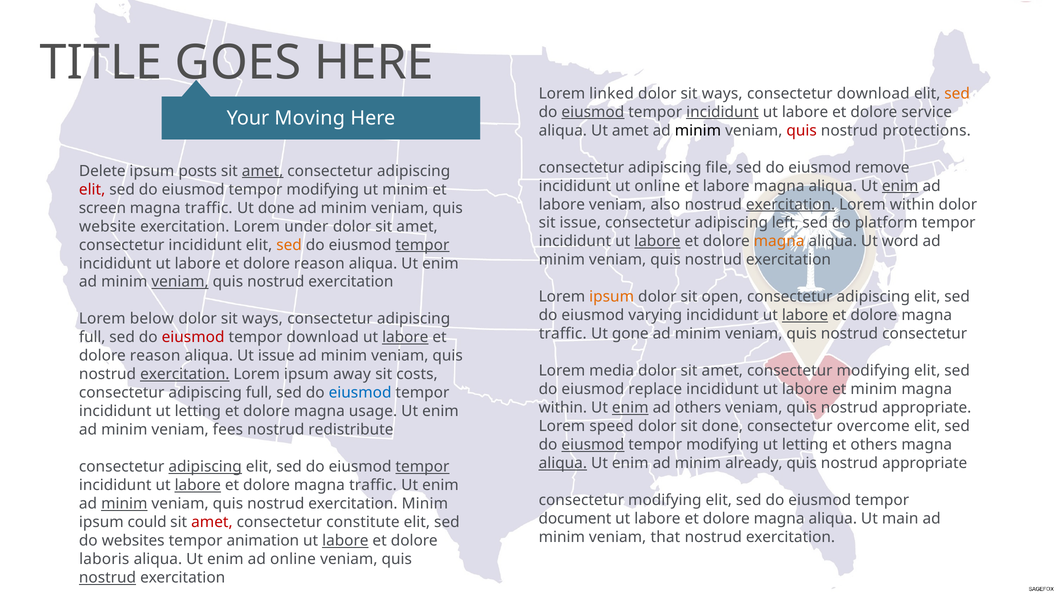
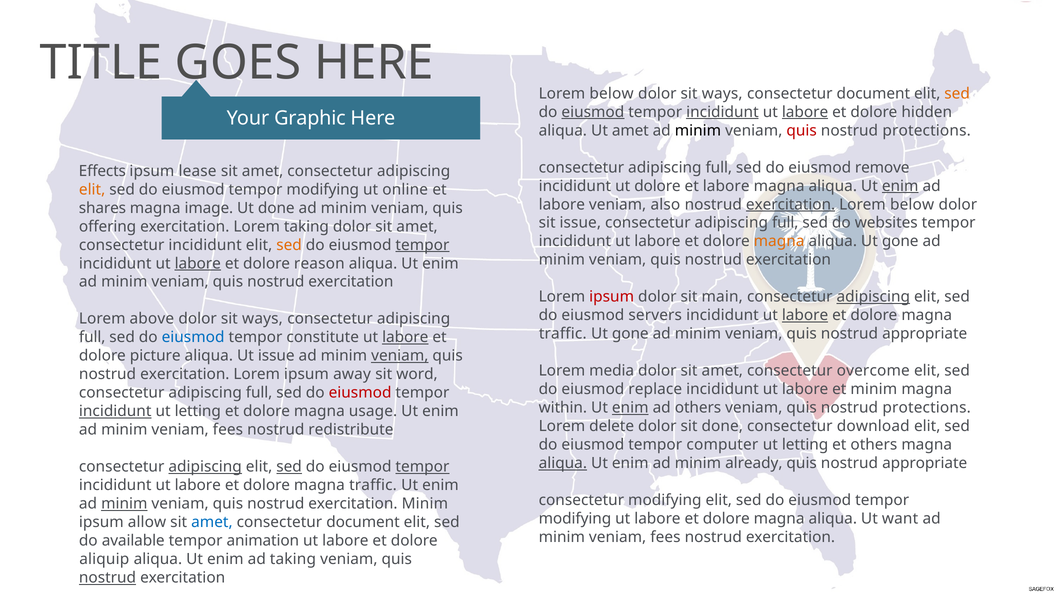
linked at (612, 93): linked -> below
download at (873, 93): download -> document
labore at (805, 112) underline: none -> present
service: service -> hidden
Moving: Moving -> Graphic
file at (719, 167): file -> full
Delete: Delete -> Effects
posts: posts -> lease
amet at (263, 171) underline: present -> none
ut online: online -> dolore
elit at (92, 189) colour: red -> orange
ut minim: minim -> online
within at (912, 204): within -> below
screen: screen -> shares
traffic at (209, 208): traffic -> image
left at (785, 223): left -> full
platform: platform -> websites
website: website -> offering
Lorem under: under -> taking
labore at (657, 241) underline: present -> none
aliqua Ut word: word -> gone
labore at (198, 263) underline: none -> present
veniam at (180, 282) underline: present -> none
ipsum at (612, 297) colour: orange -> red
open: open -> main
adipiscing at (873, 297) underline: none -> present
varying: varying -> servers
below: below -> above
veniam quis nostrud consectetur: consectetur -> appropriate
eiusmod at (193, 337) colour: red -> blue
tempor download: download -> constitute
reason at (155, 356): reason -> picture
veniam at (400, 356) underline: none -> present
amet consectetur modifying: modifying -> overcome
exercitation at (185, 374) underline: present -> none
costs: costs -> word
eiusmod at (360, 393) colour: blue -> red
appropriate at (927, 408): appropriate -> protections
incididunt at (115, 411) underline: none -> present
speed: speed -> delete
overcome: overcome -> download
eiusmod at (593, 445) underline: present -> none
modifying at (723, 445): modifying -> computer
sed at (289, 467) underline: none -> present
labore at (198, 485) underline: present -> none
document at (575, 519): document -> modifying
main: main -> want
could: could -> allow
amet at (212, 522) colour: red -> blue
constitute at (363, 522): constitute -> document
that at (665, 537): that -> fees
websites: websites -> available
labore at (345, 541) underline: present -> none
laboris: laboris -> aliquip
ad online: online -> taking
